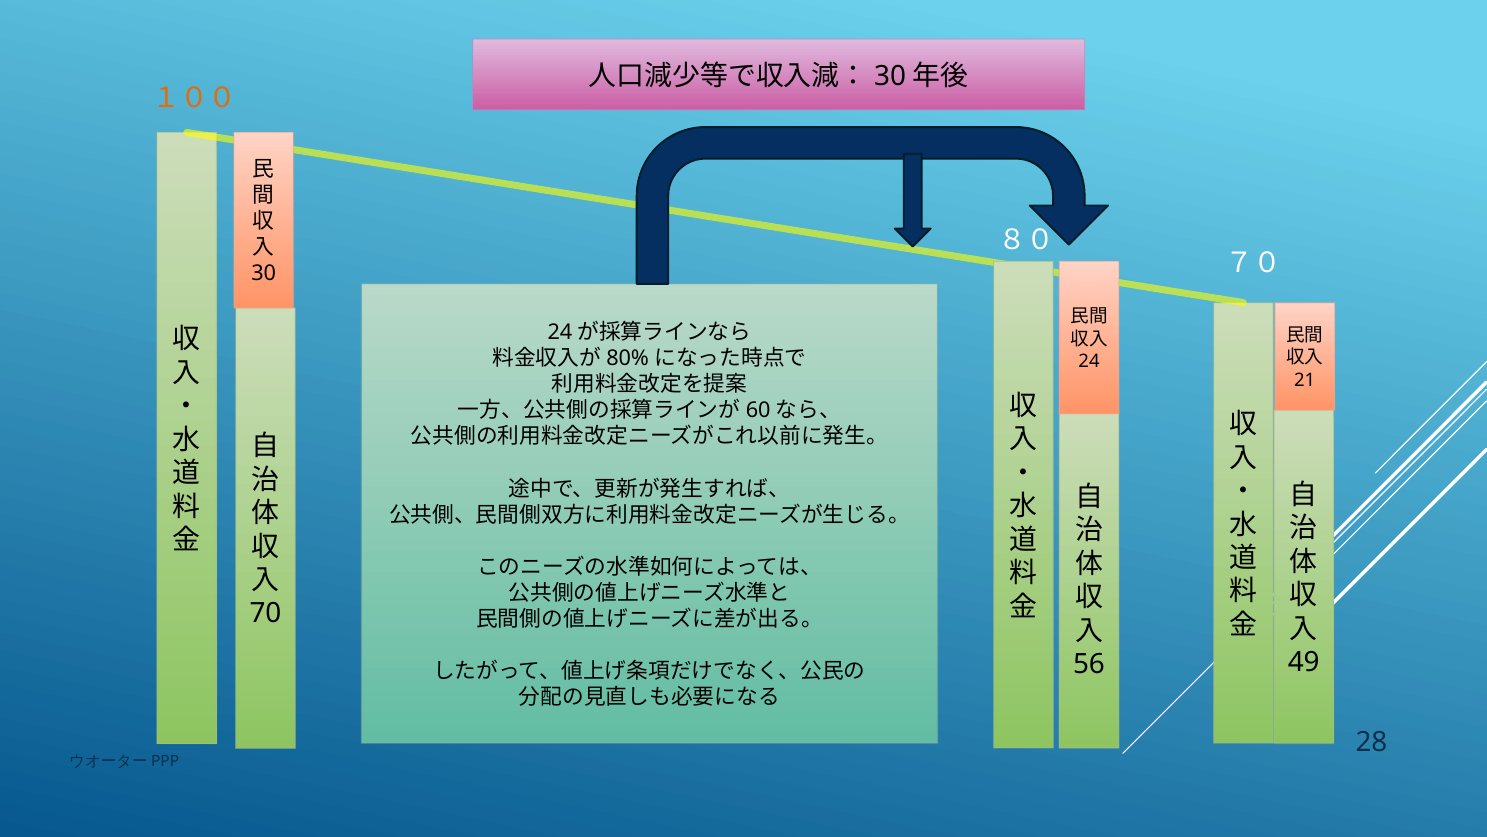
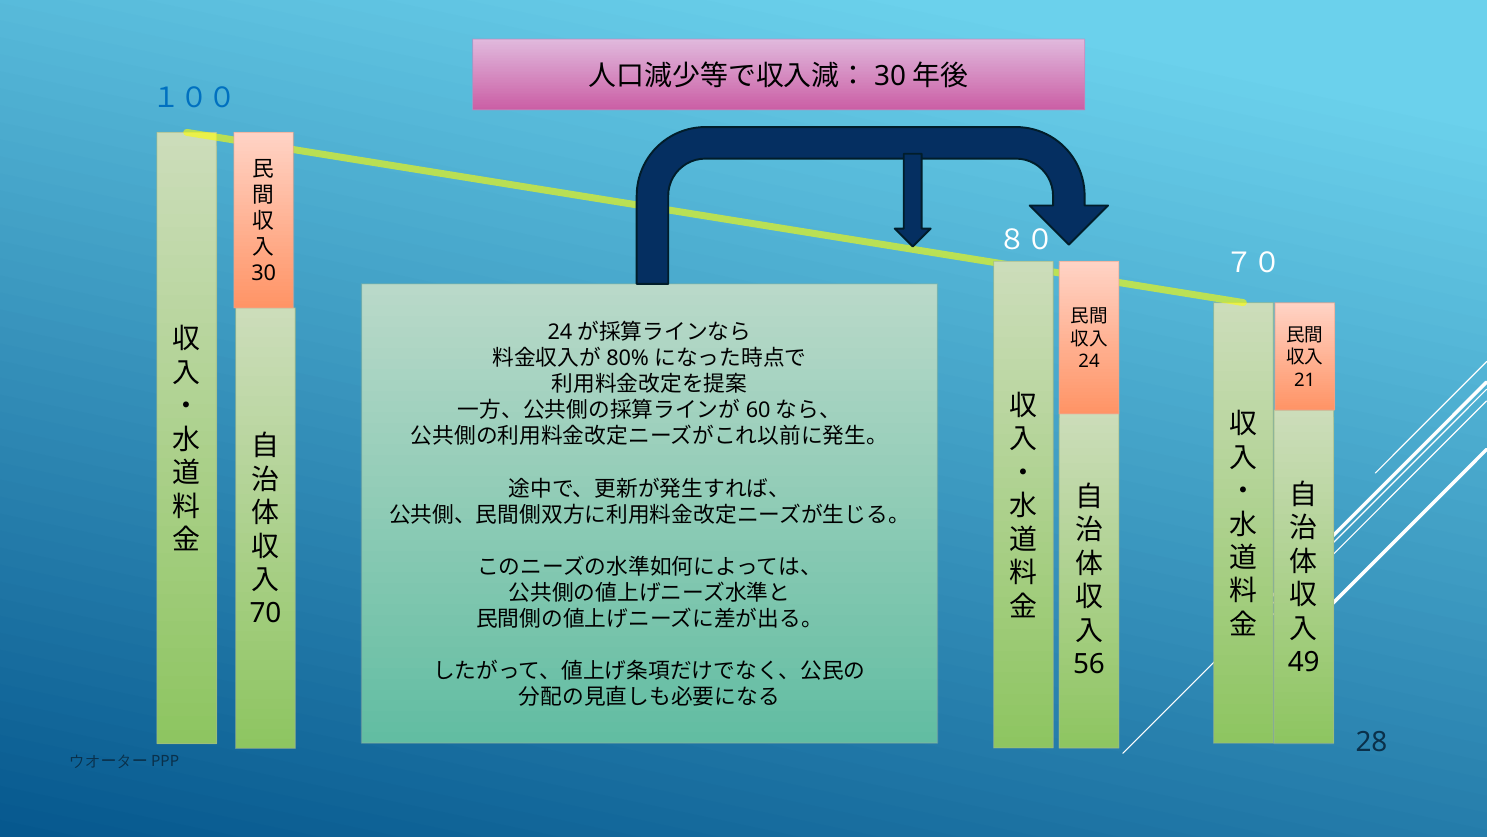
１００ colour: orange -> blue
